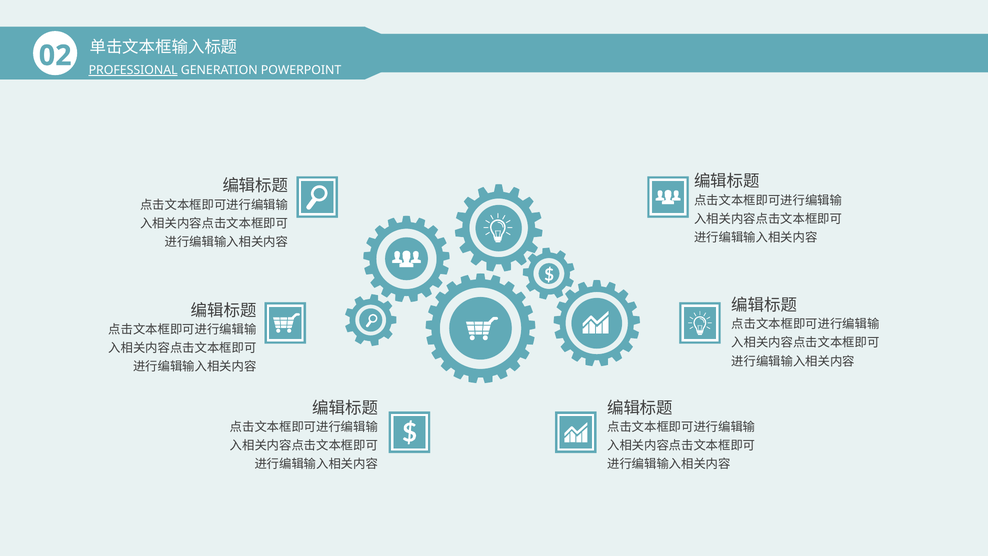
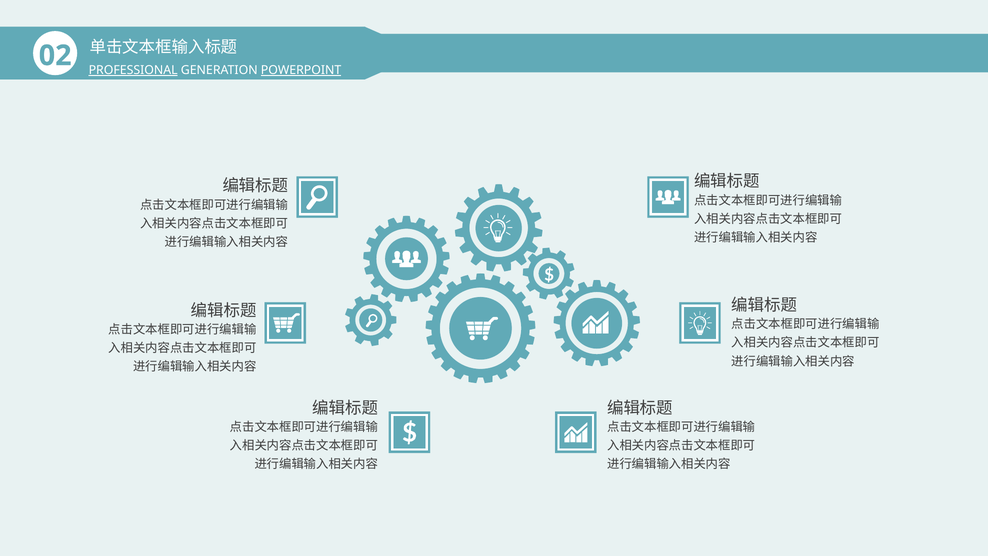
POWERPOINT underline: none -> present
